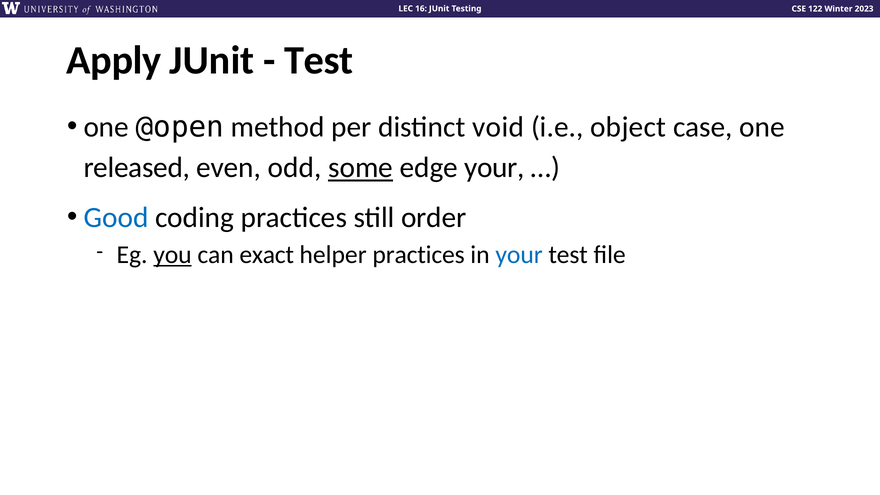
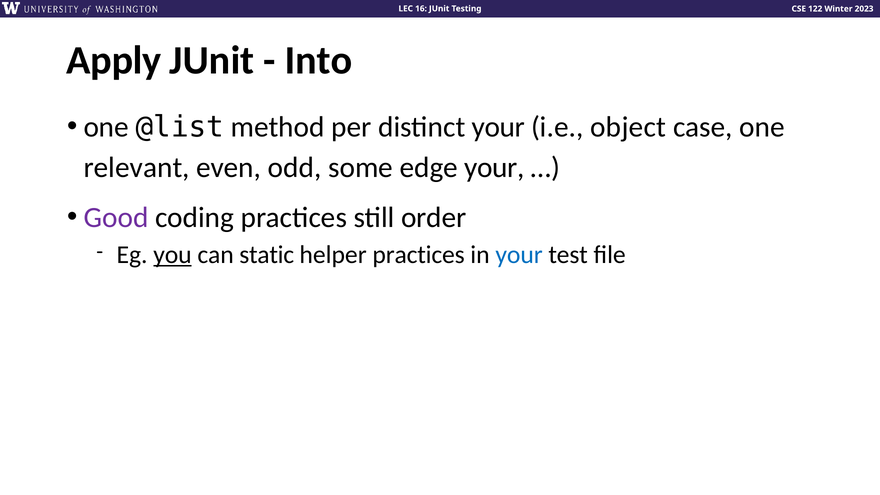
Test at (319, 60): Test -> Into
@open: @open -> @list
distinct void: void -> your
released: released -> relevant
some underline: present -> none
Good colour: blue -> purple
exact: exact -> static
